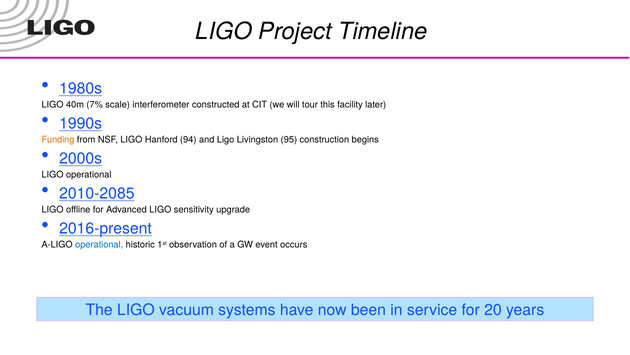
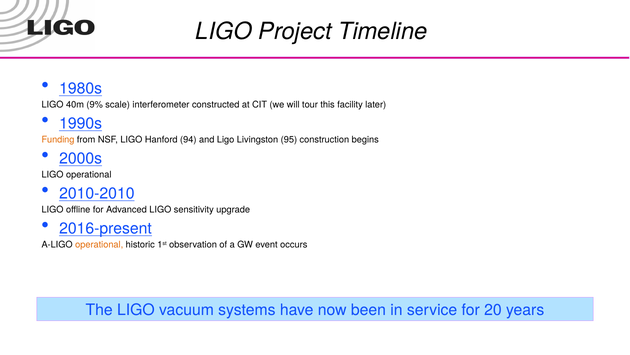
7%: 7% -> 9%
2010-2085: 2010-2085 -> 2010-2010
operational at (99, 244) colour: blue -> orange
